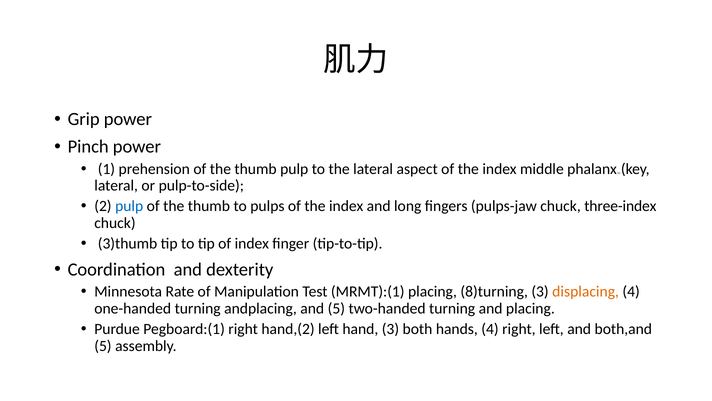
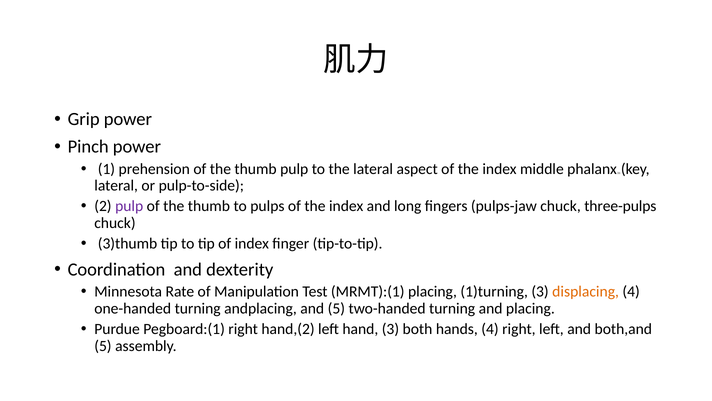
pulp at (129, 206) colour: blue -> purple
three-index: three-index -> three-pulps
8)turning: 8)turning -> 1)turning
